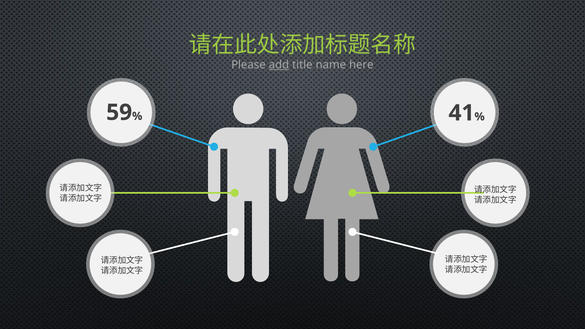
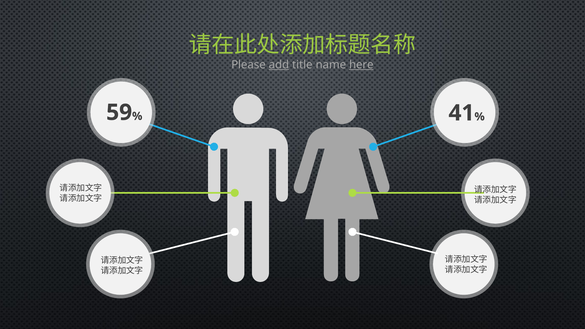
here underline: none -> present
